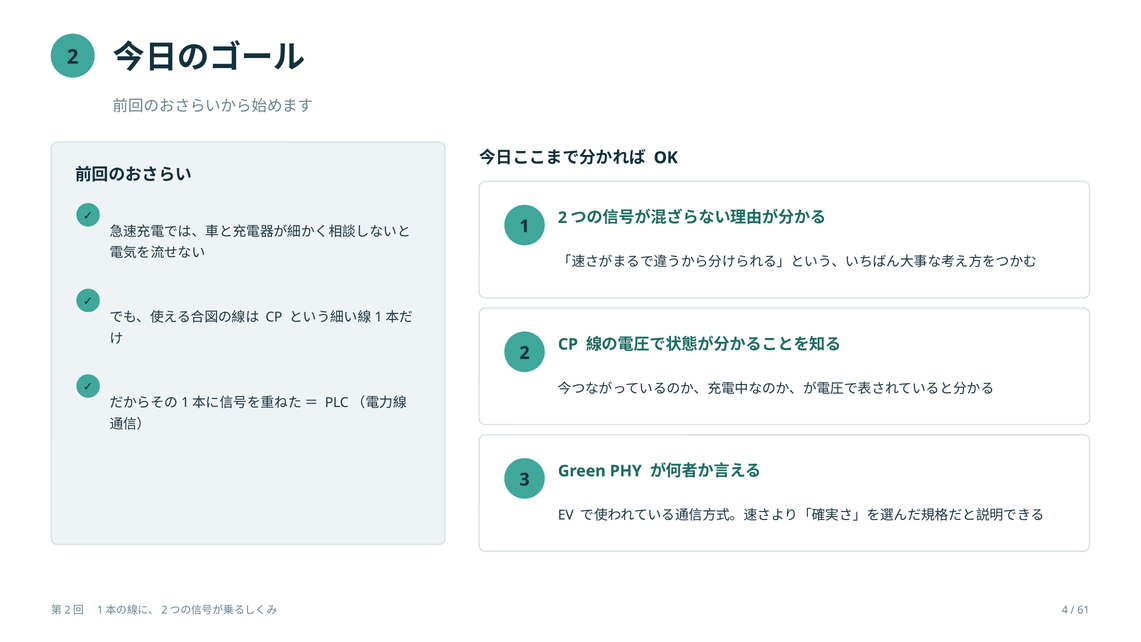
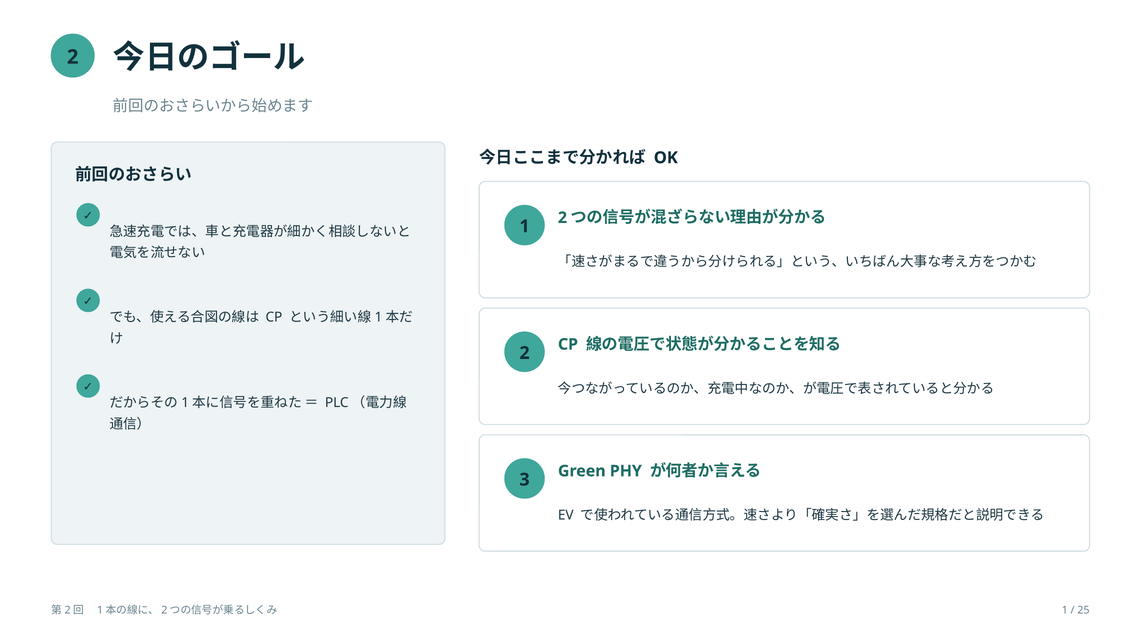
4 at (1065, 610): 4 -> 1
61: 61 -> 25
